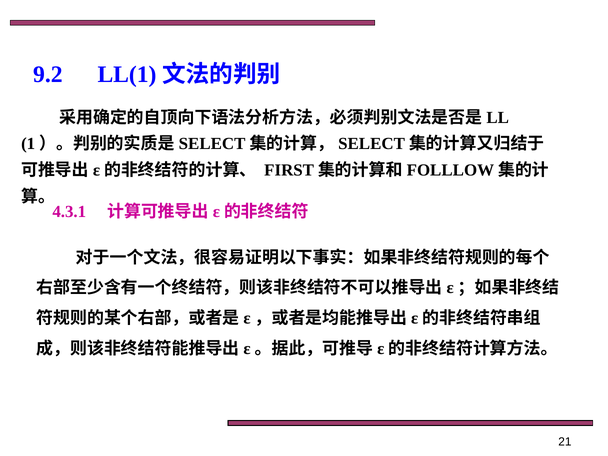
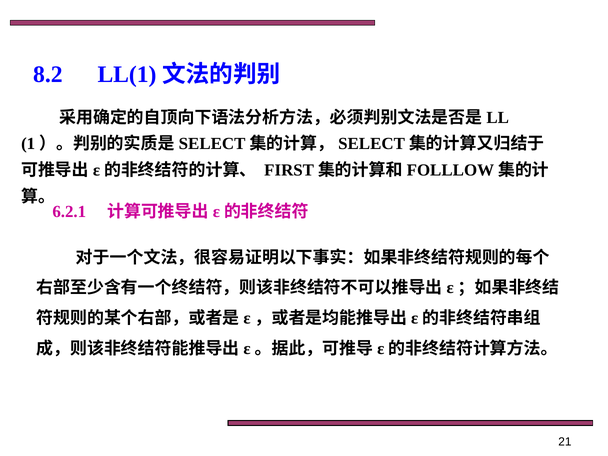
9.2: 9.2 -> 8.2
4.3.1: 4.3.1 -> 6.2.1
